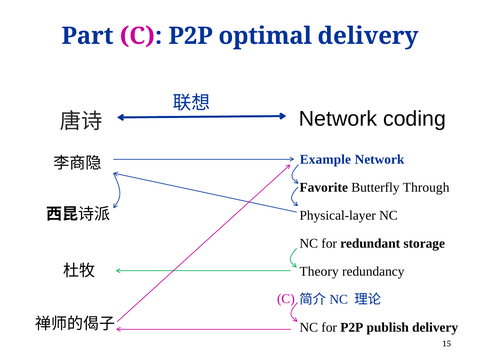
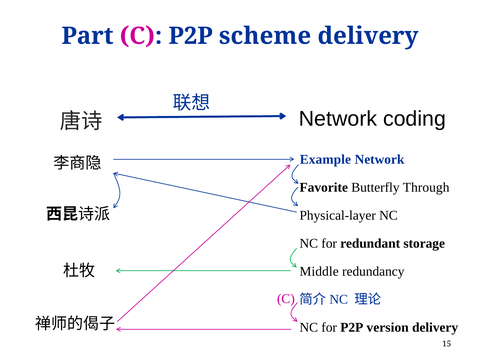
optimal: optimal -> scheme
Theory: Theory -> Middle
publish: publish -> version
